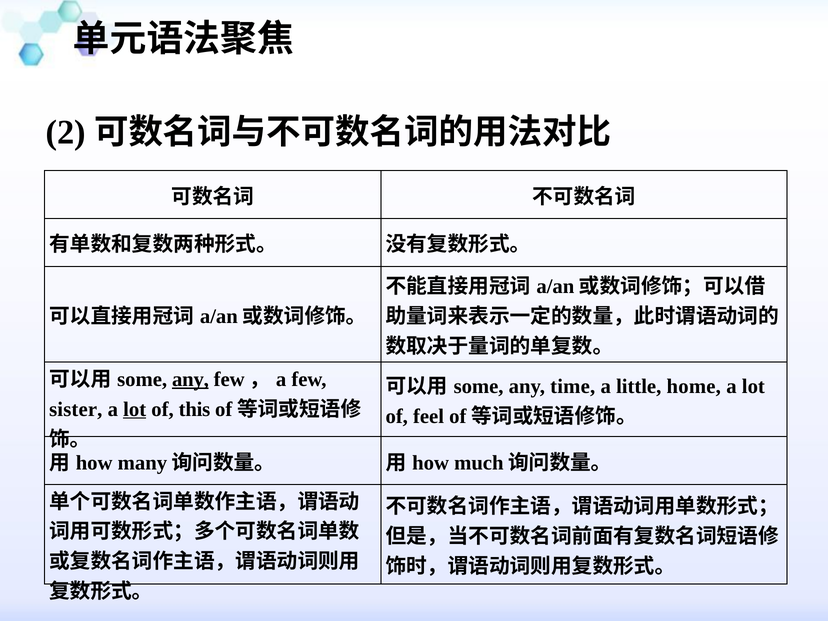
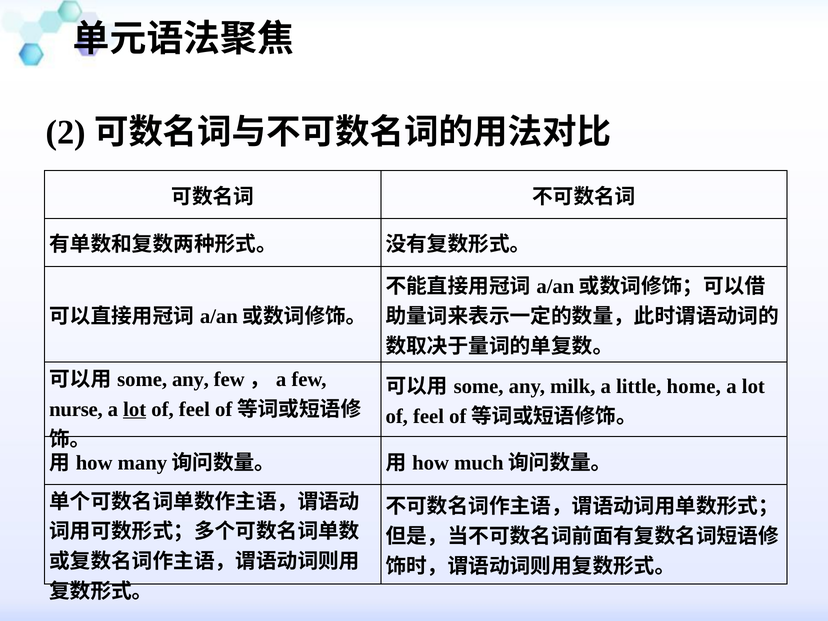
any at (190, 379) underline: present -> none
time: time -> milk
sister: sister -> nurse
this at (195, 409): this -> feel
